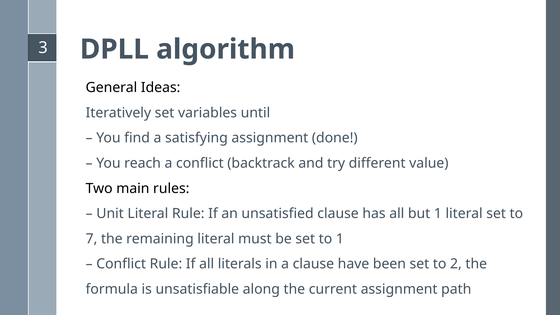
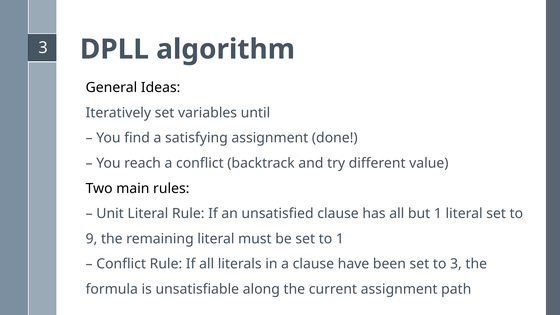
7: 7 -> 9
to 2: 2 -> 3
